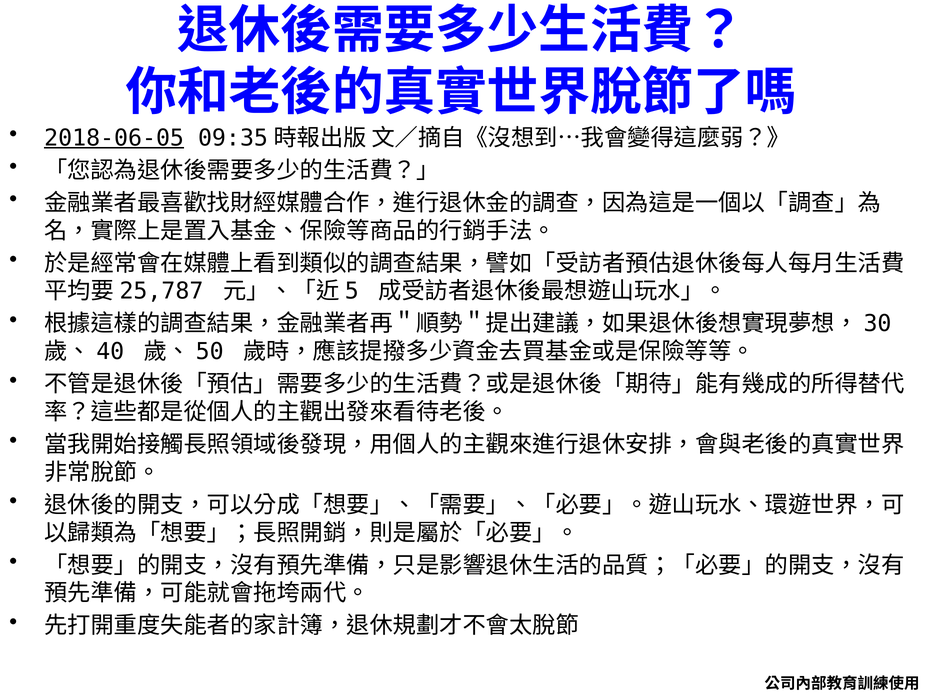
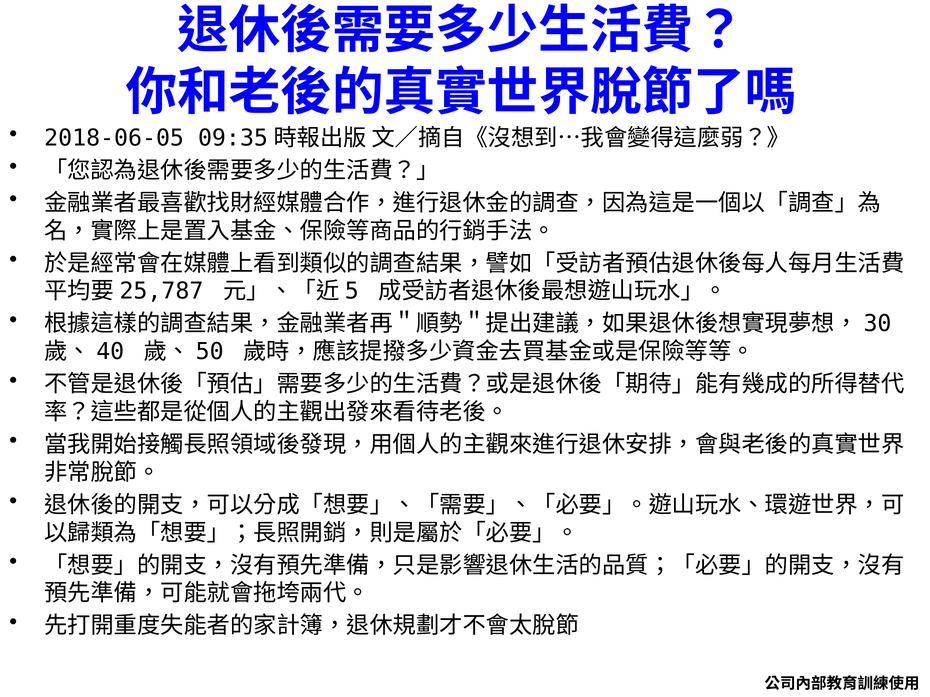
2018-06-05 underline: present -> none
